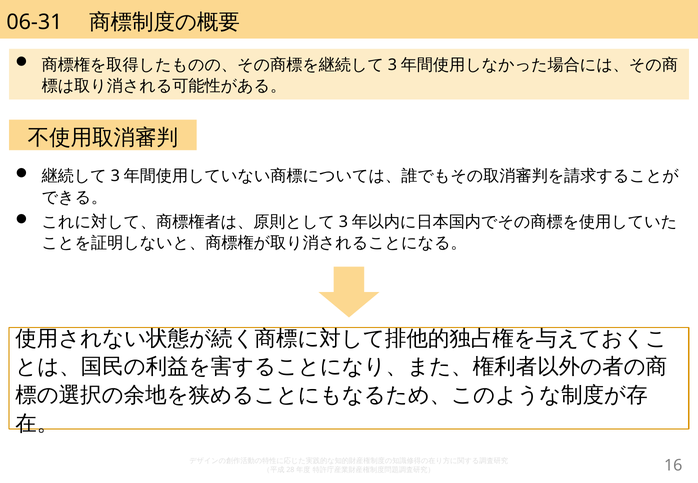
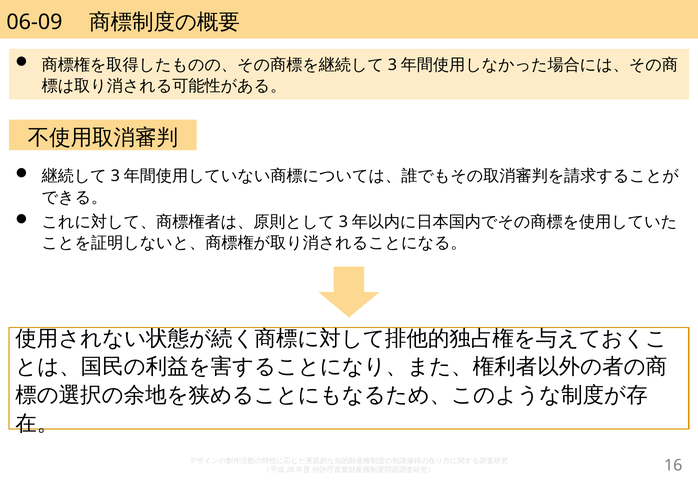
06-31: 06-31 -> 06-09
